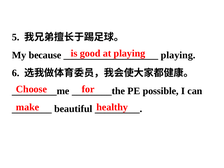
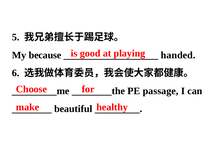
playing at (178, 55): playing -> handed
possible: possible -> passage
